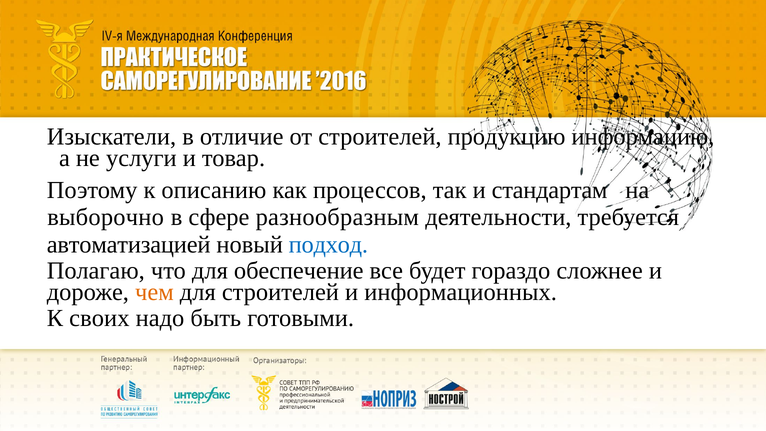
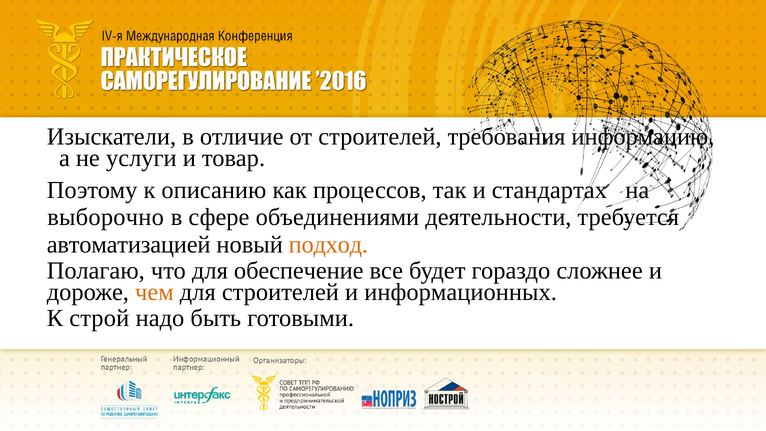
продукцию: продукцию -> требования
стандартам: стандартам -> стандартах
разнообразным: разнообразным -> объединениями
подход colour: blue -> orange
своих: своих -> строй
